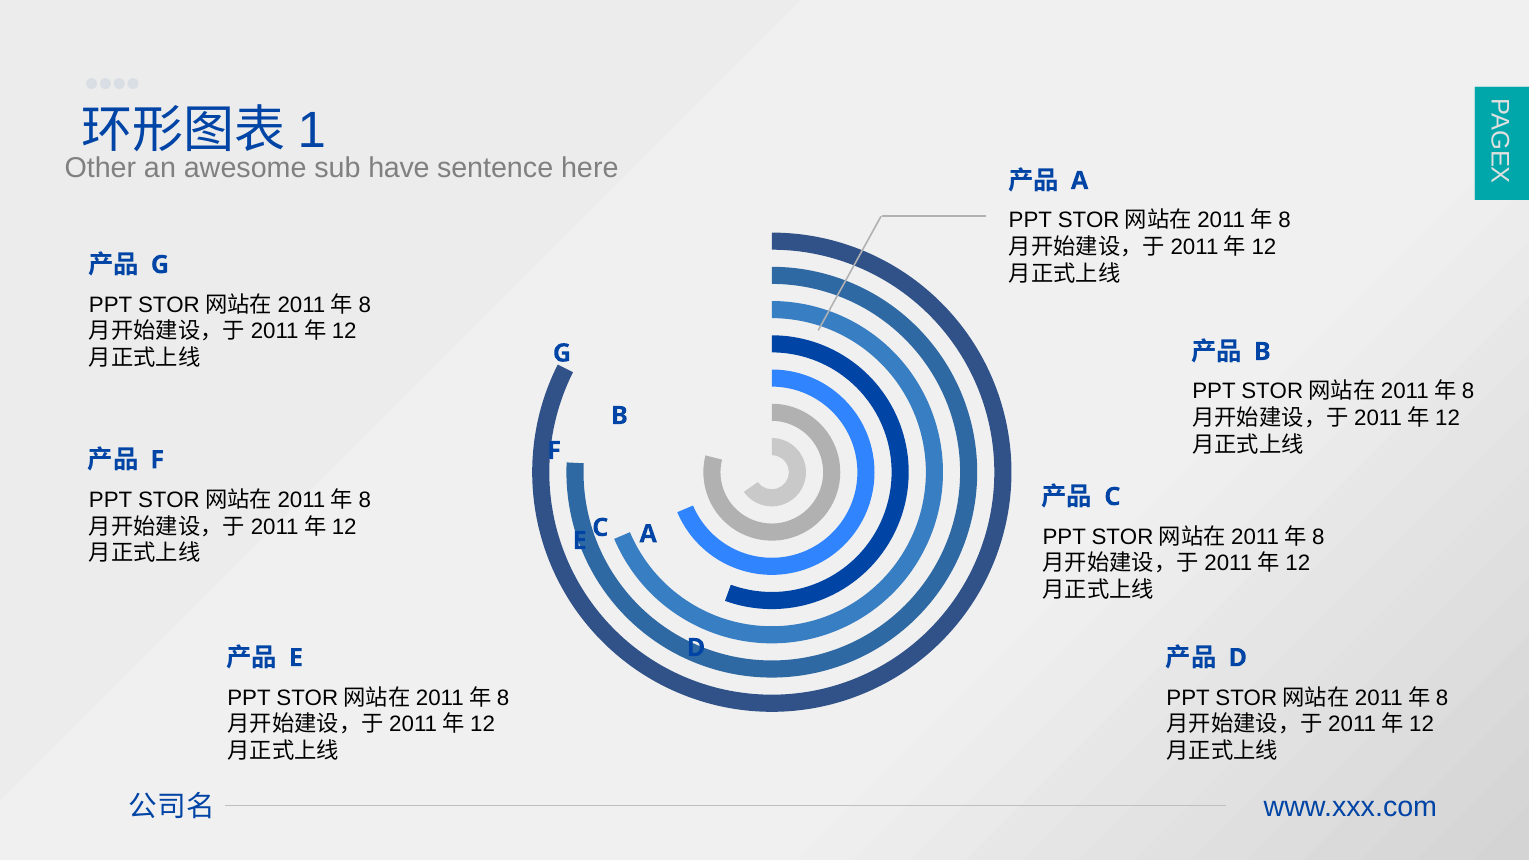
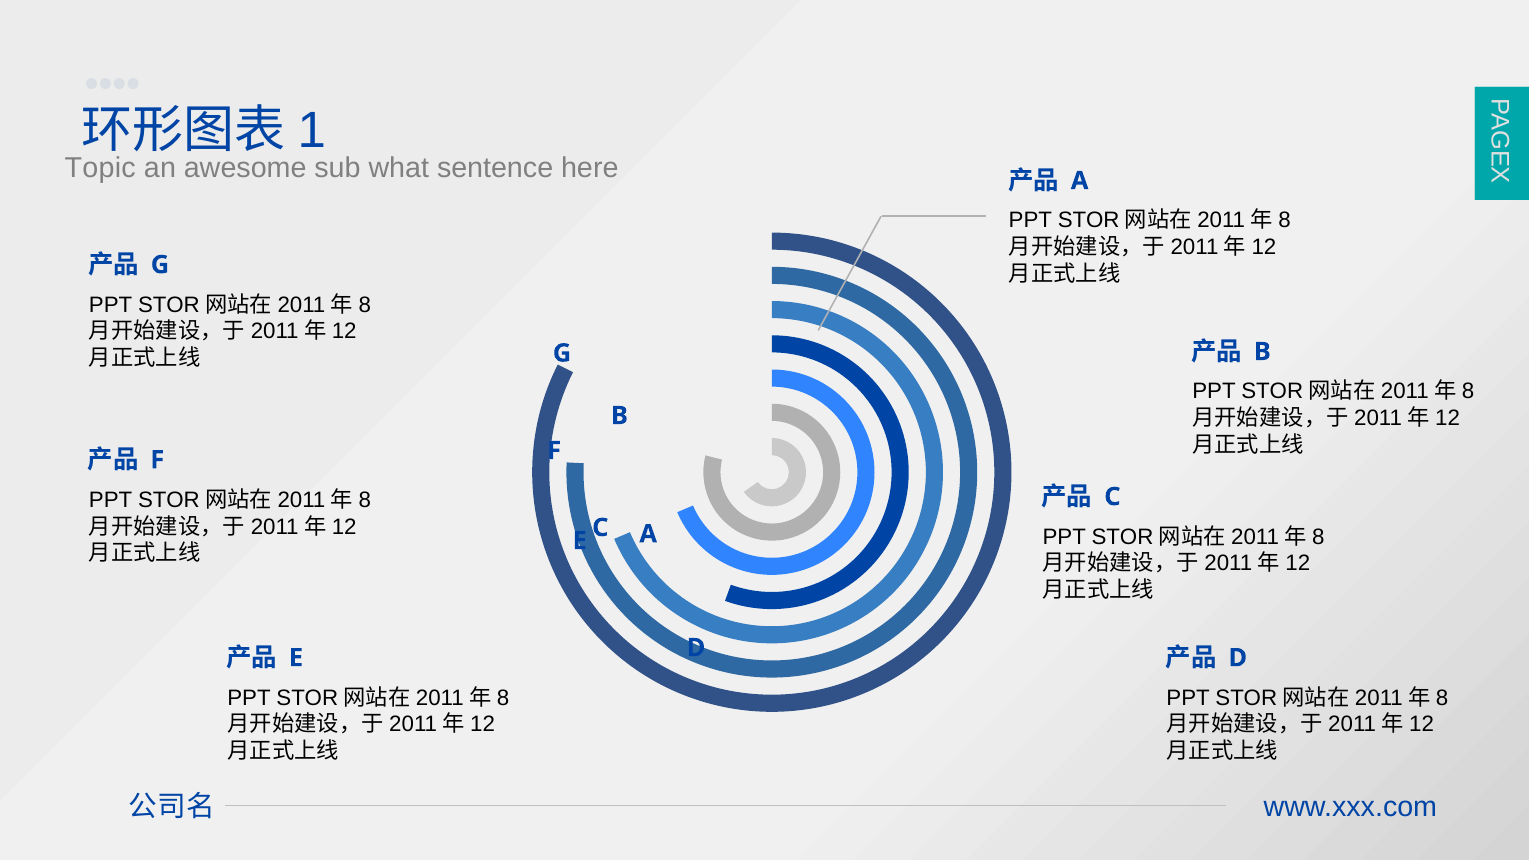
Other: Other -> Topic
have: have -> what
